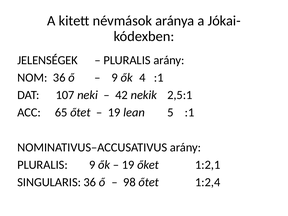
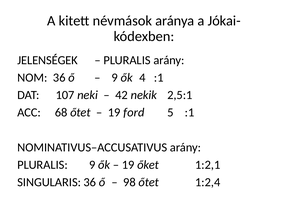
65: 65 -> 68
lean: lean -> ford
